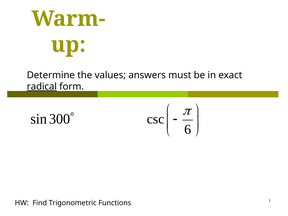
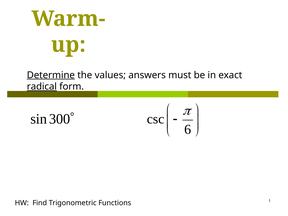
Determine underline: none -> present
